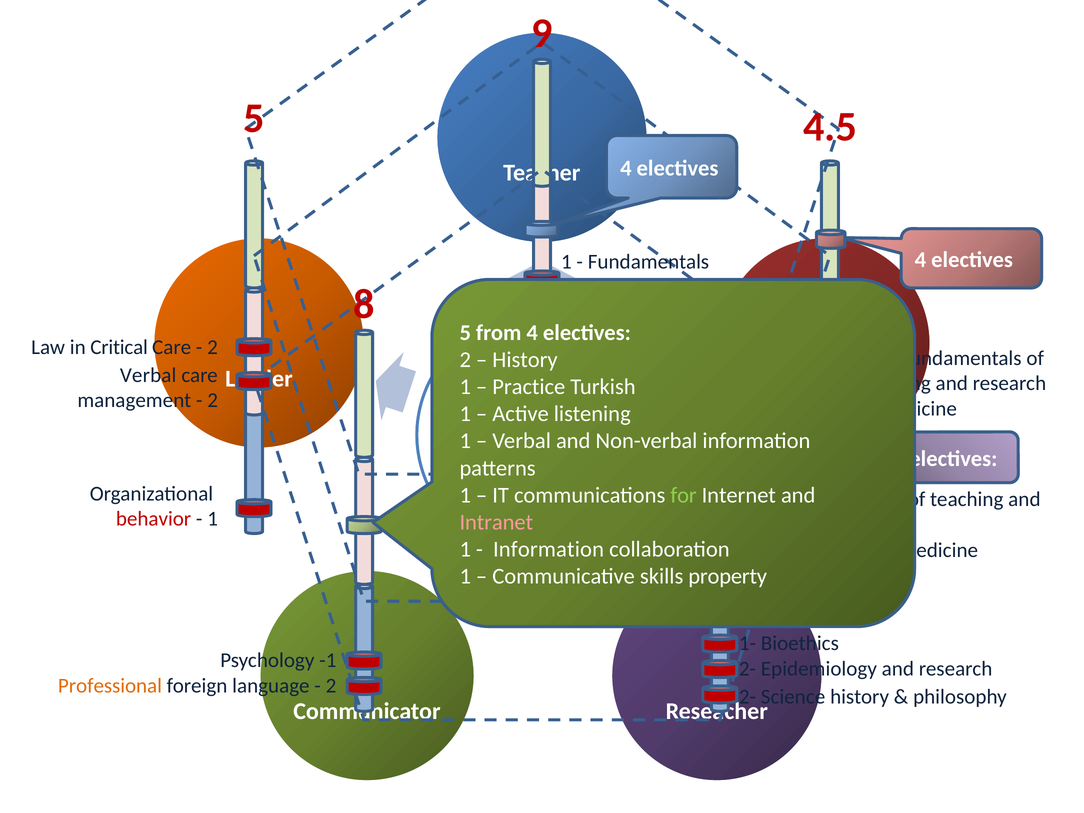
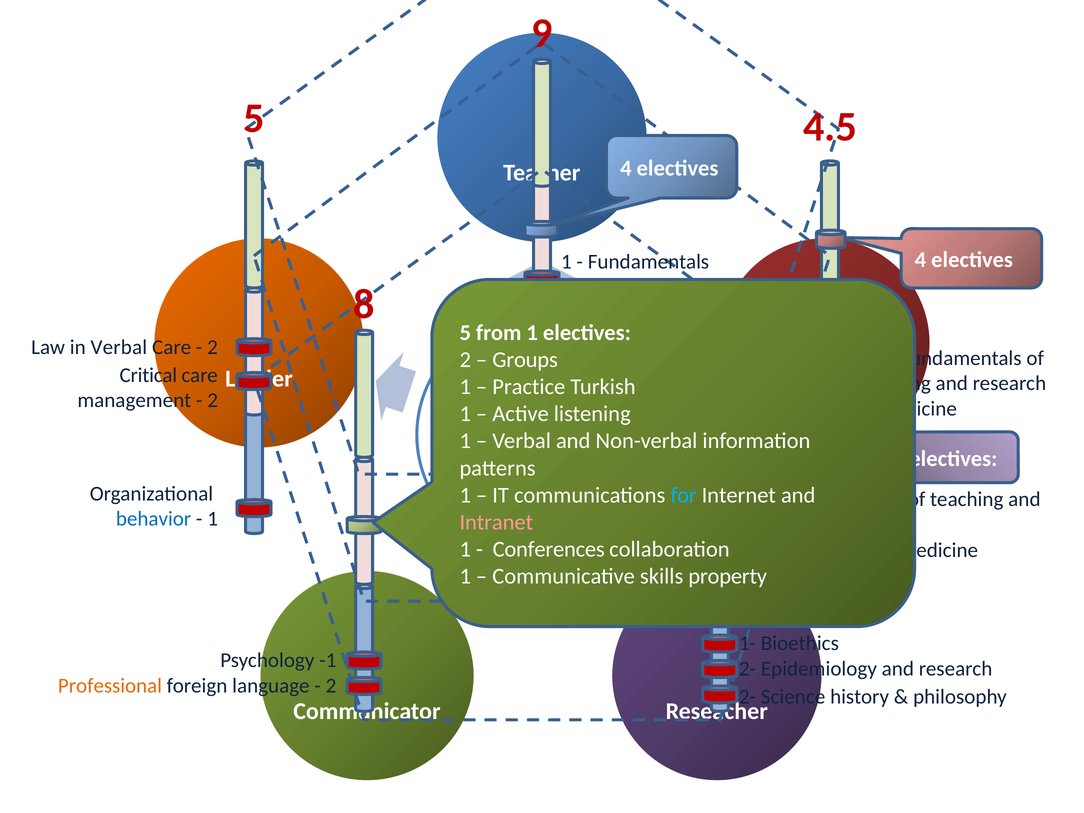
from 4: 4 -> 1
in Critical: Critical -> Verbal
History at (525, 360): History -> Groups
Verbal at (148, 375): Verbal -> Critical
for colour: light green -> light blue
behavior colour: red -> blue
Information at (549, 549): Information -> Conferences
